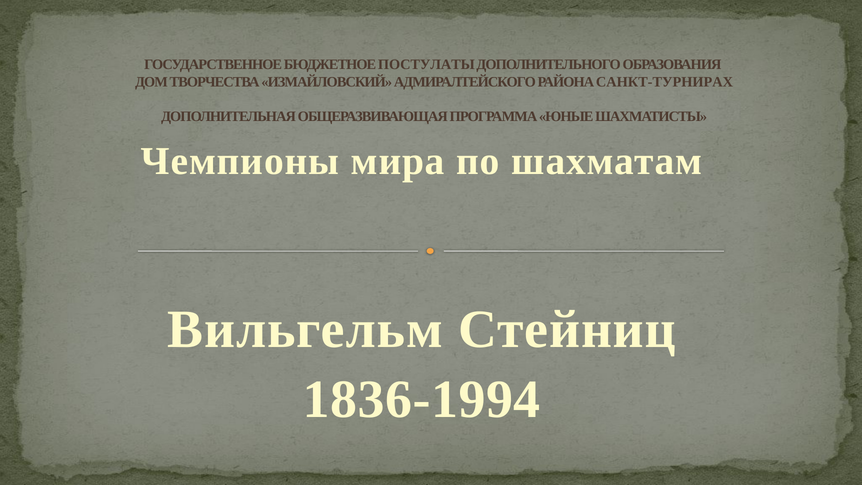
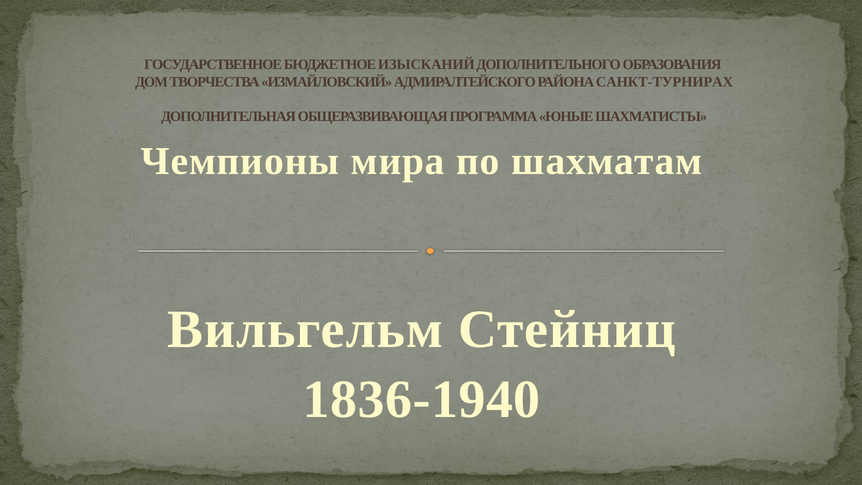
ПОСТУЛАТЫ: ПОСТУЛАТЫ -> ИЗЫСКАНИЙ
1836-1994: 1836-1994 -> 1836-1940
